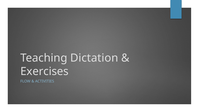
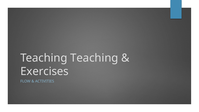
Teaching Dictation: Dictation -> Teaching
